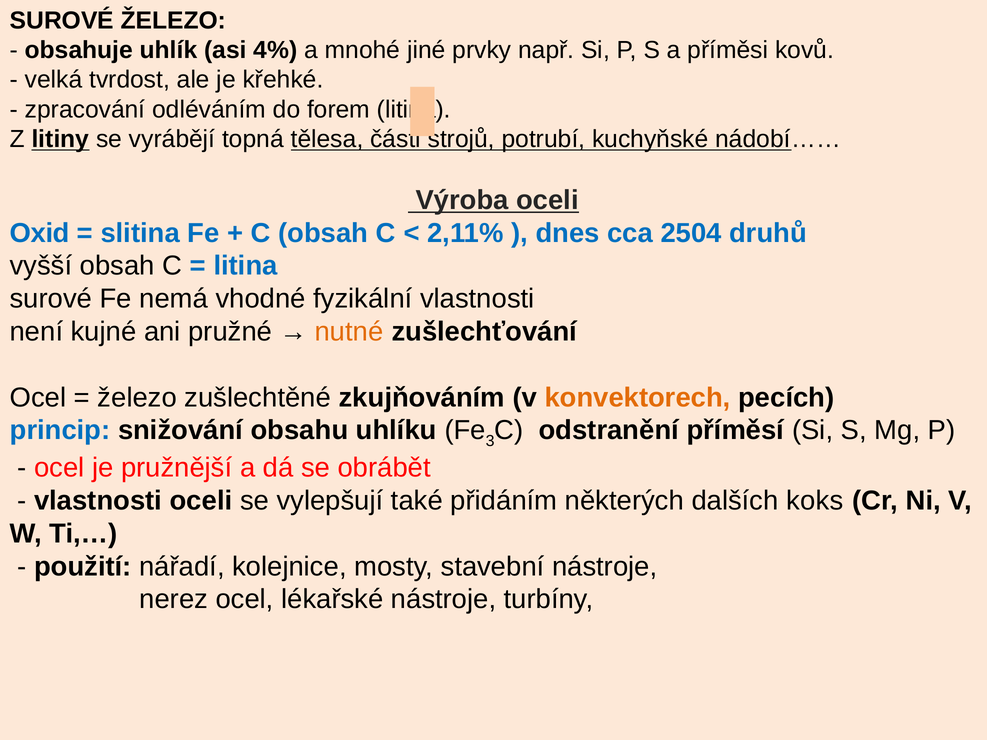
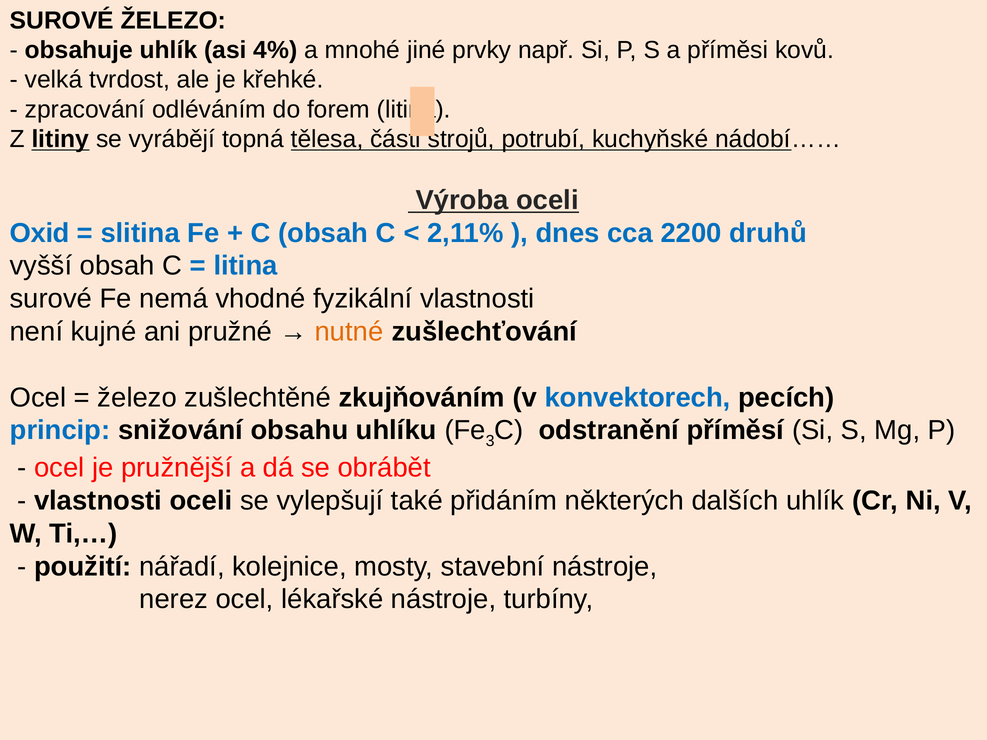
2504: 2504 -> 2200
konvektorech colour: orange -> blue
dalších koks: koks -> uhlík
